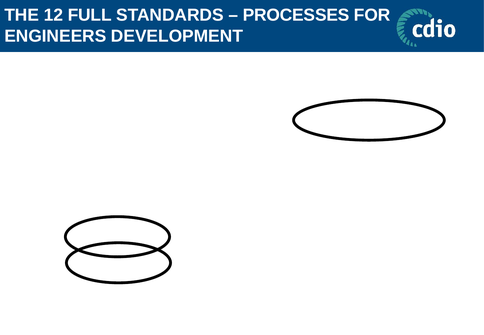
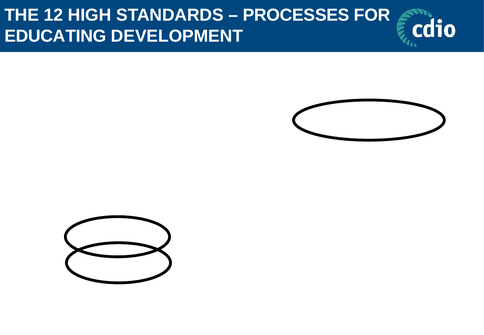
FULL: FULL -> HIGH
ENGINEERS: ENGINEERS -> EDUCATING
